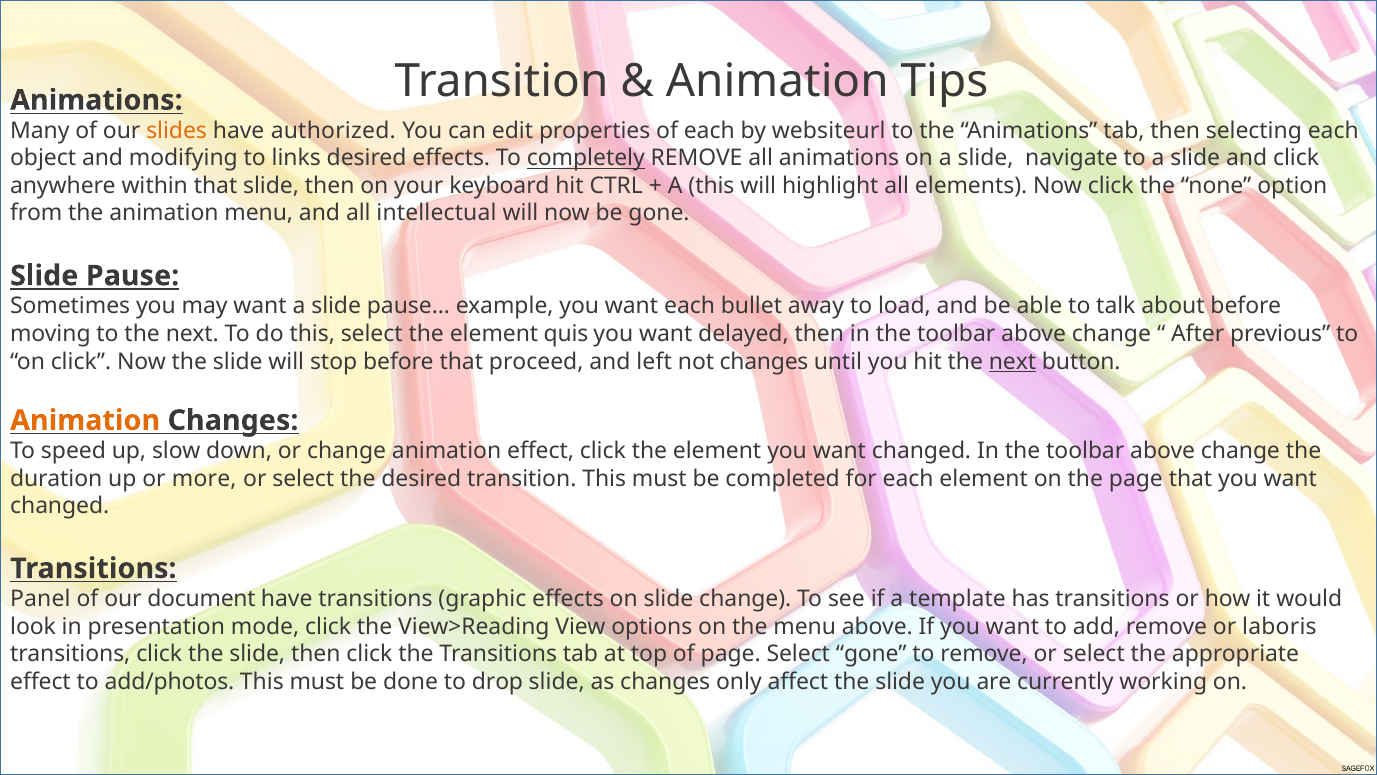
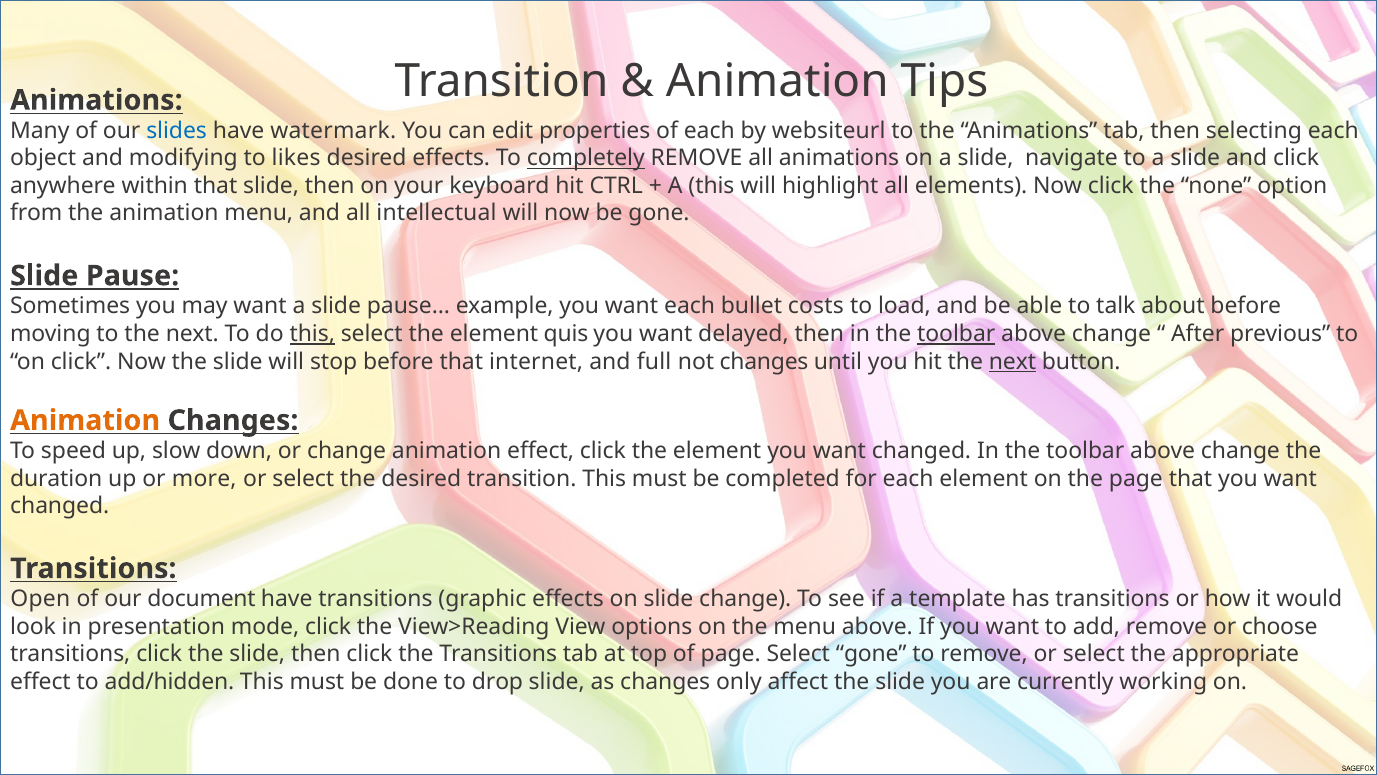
slides colour: orange -> blue
authorized: authorized -> watermark
links: links -> likes
away: away -> costs
this at (312, 334) underline: none -> present
toolbar at (956, 334) underline: none -> present
proceed: proceed -> internet
left: left -> full
Panel: Panel -> Open
laboris: laboris -> choose
add/photos: add/photos -> add/hidden
